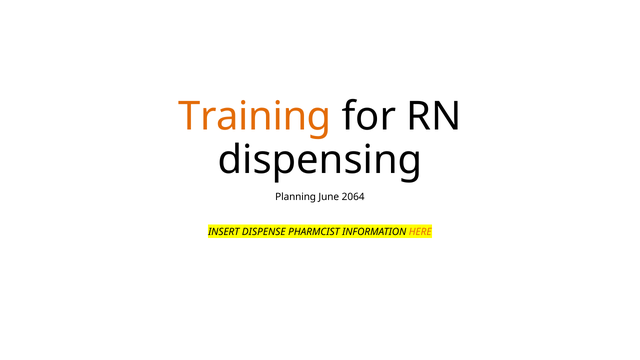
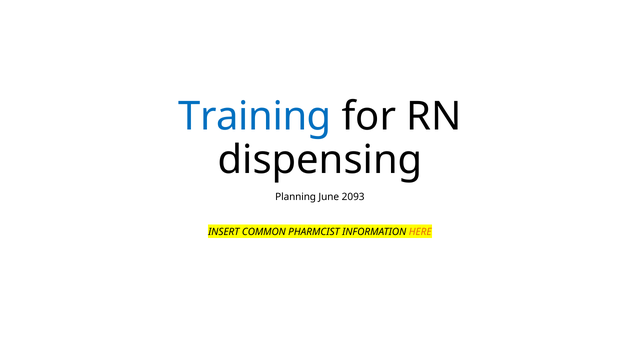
Training colour: orange -> blue
2064: 2064 -> 2093
DISPENSE: DISPENSE -> COMMON
